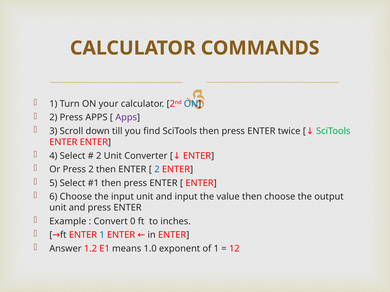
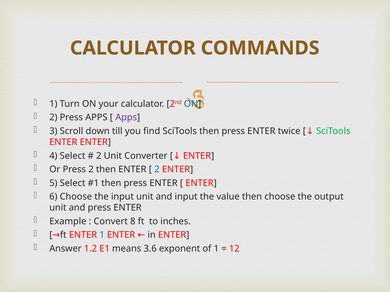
0: 0 -> 8
1.0: 1.0 -> 3.6
